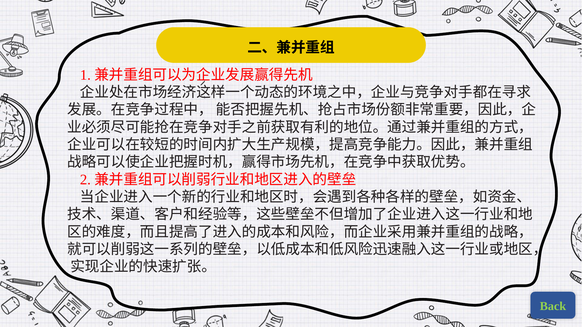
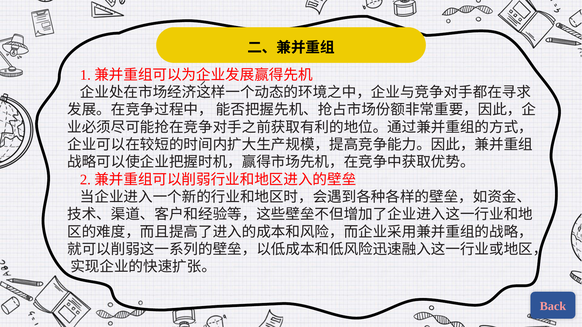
Back colour: light green -> pink
